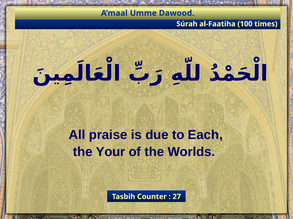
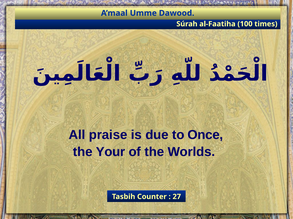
Each: Each -> Once
